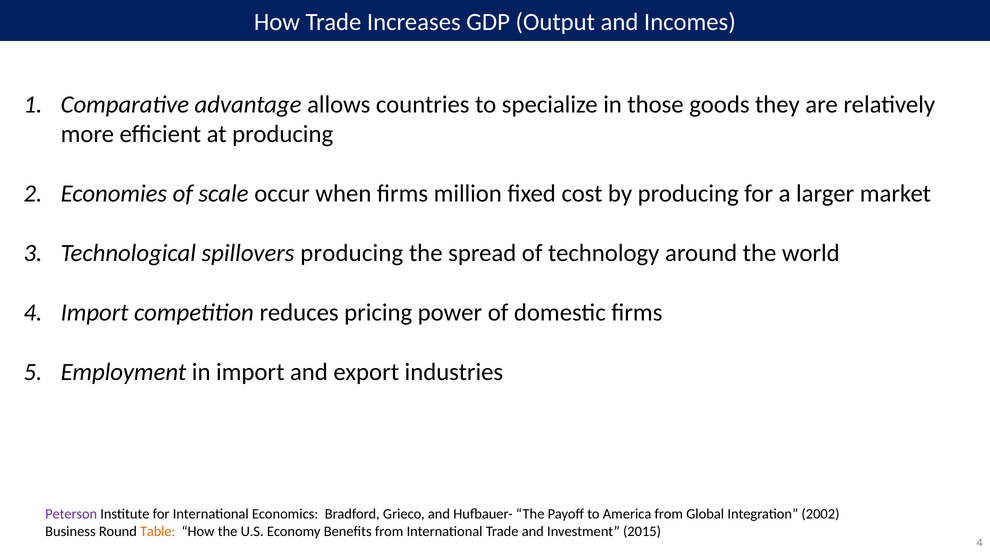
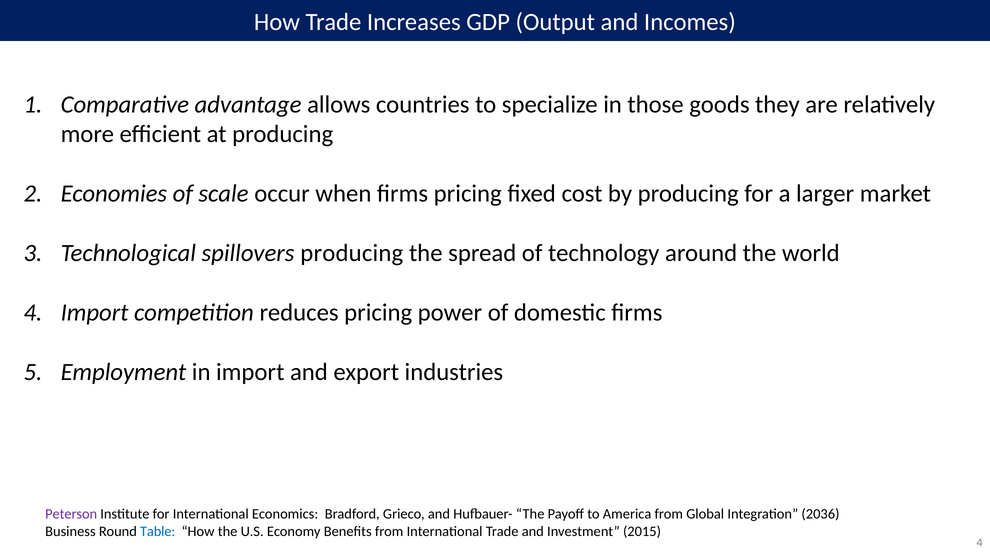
firms million: million -> pricing
2002: 2002 -> 2036
Table colour: orange -> blue
